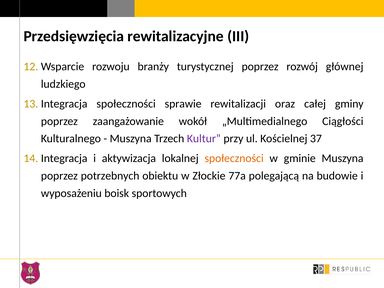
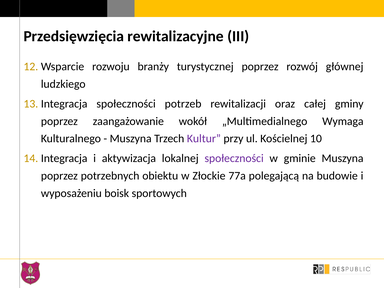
sprawie: sprawie -> potrzeb
Ciągłości: Ciągłości -> Wymaga
37: 37 -> 10
społeczności at (234, 158) colour: orange -> purple
